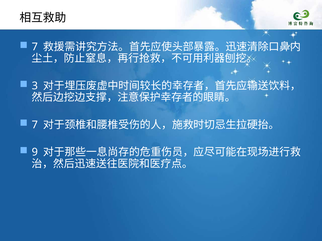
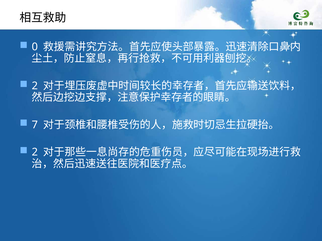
7 at (35, 47): 7 -> 0
3 at (35, 86): 3 -> 2
9 at (35, 153): 9 -> 2
